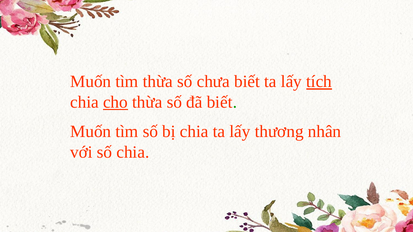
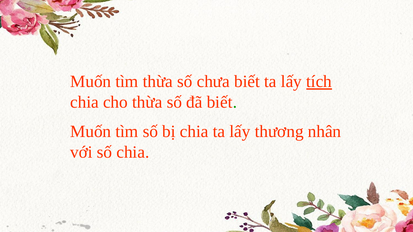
cho underline: present -> none
